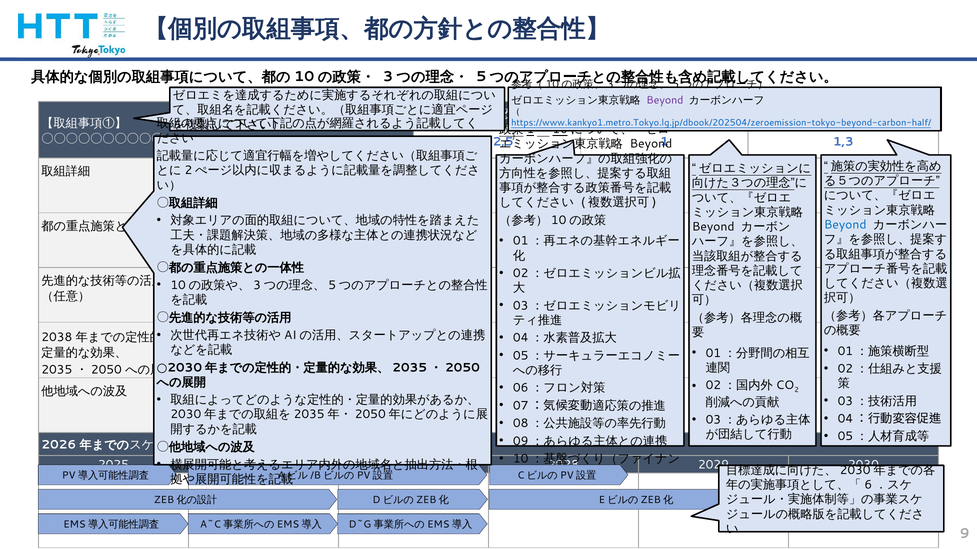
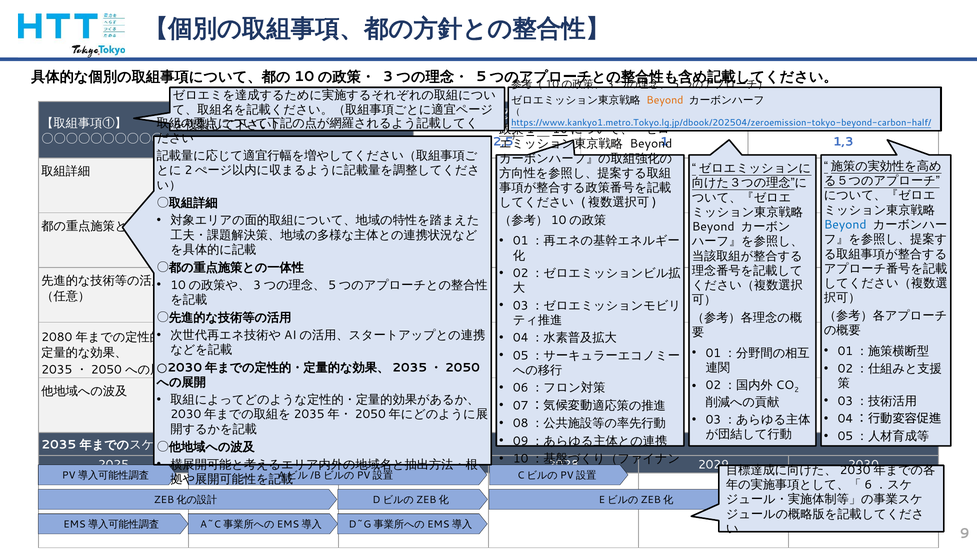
Beyond at (665, 100) colour: purple -> orange
2038: 2038 -> 2080
2026 at (59, 445): 2026 -> 2035
